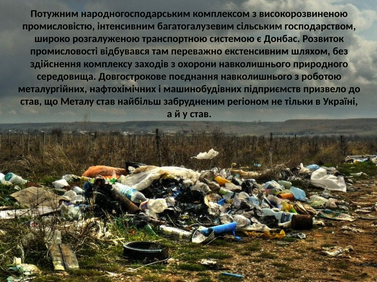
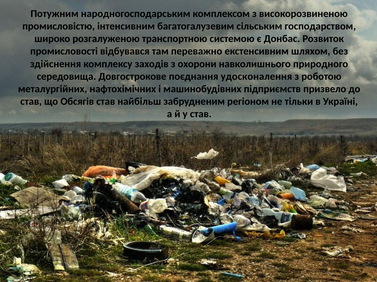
поєднання навколишнього: навколишнього -> удосконалення
Металу: Металу -> Обсягів
